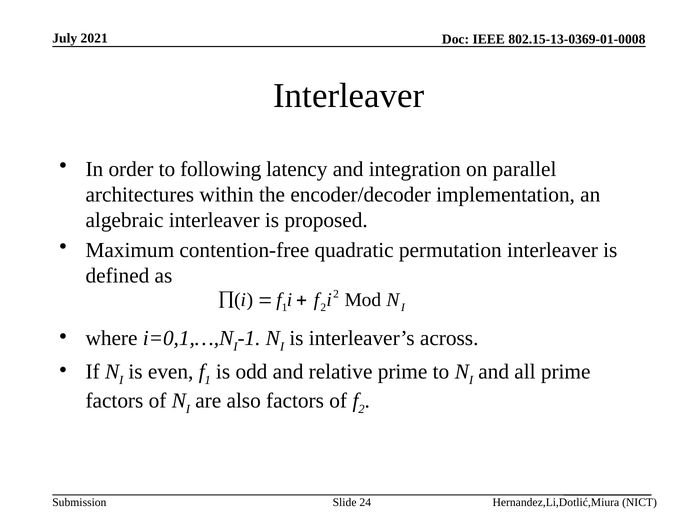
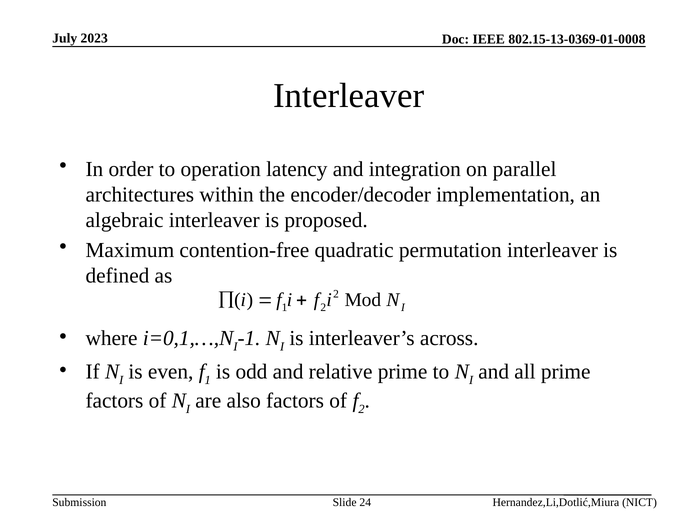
2021: 2021 -> 2023
following: following -> operation
